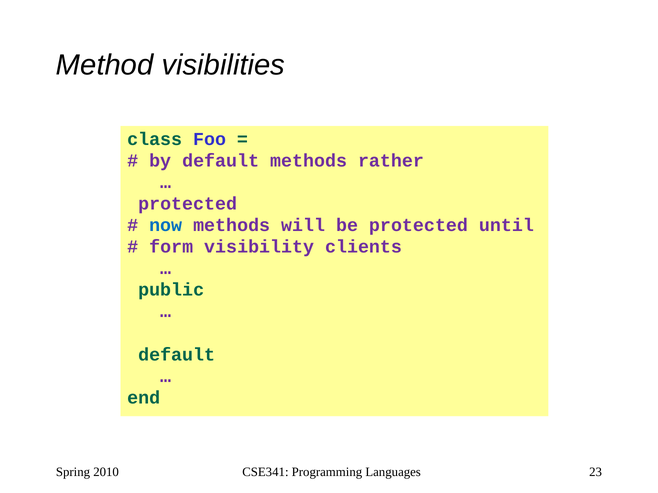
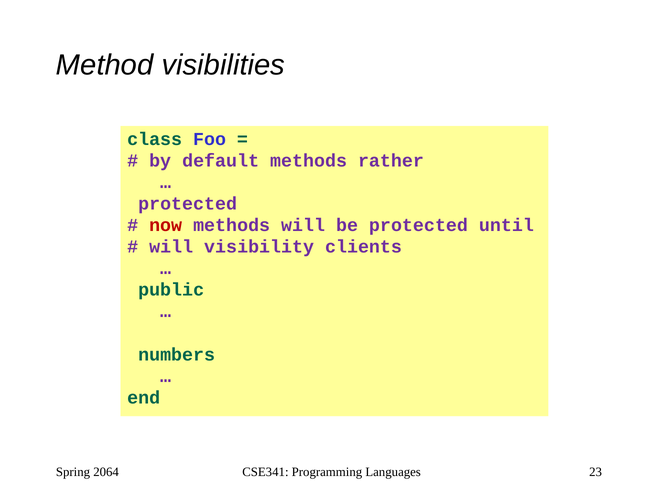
now colour: blue -> red
form at (171, 247): form -> will
default at (177, 355): default -> numbers
2010: 2010 -> 2064
